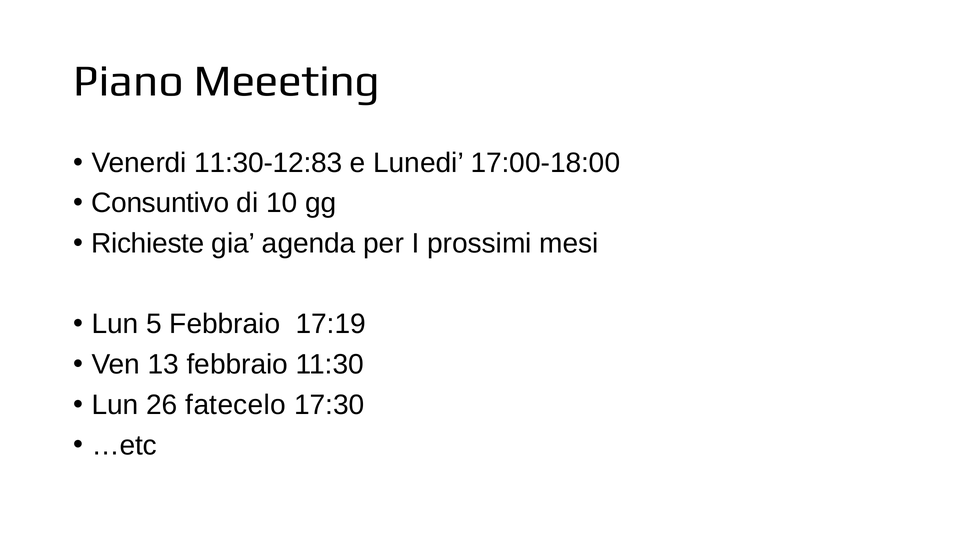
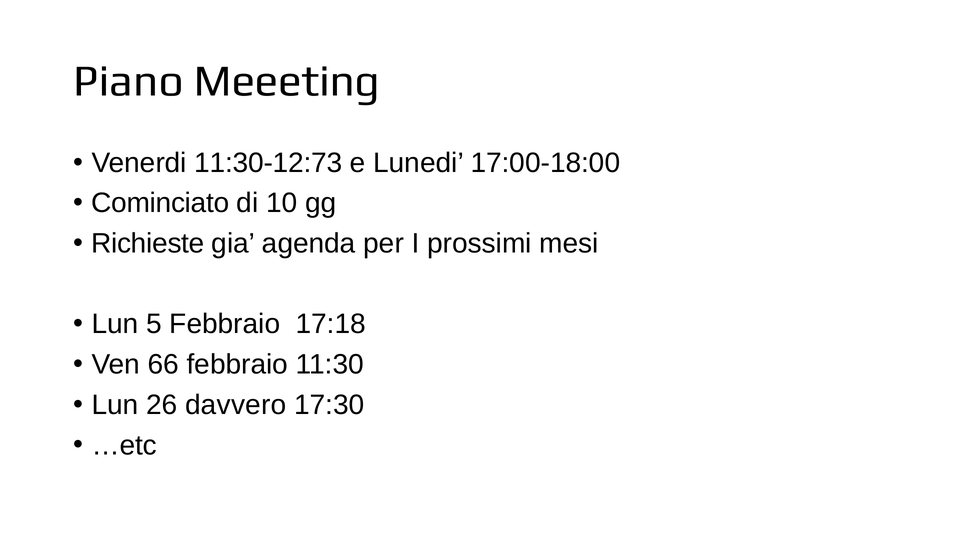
11:30-12:83: 11:30-12:83 -> 11:30-12:73
Consuntivo: Consuntivo -> Cominciato
17:19: 17:19 -> 17:18
13: 13 -> 66
fatecelo: fatecelo -> davvero
